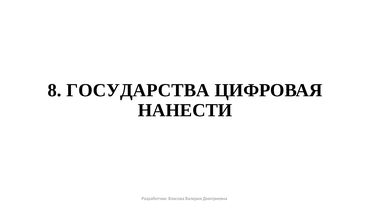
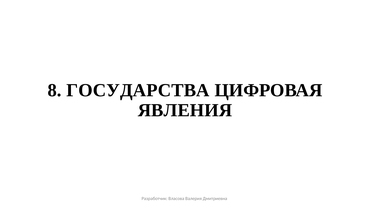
НАНЕСТИ: НАНЕСТИ -> ЯВЛЕНИЯ
